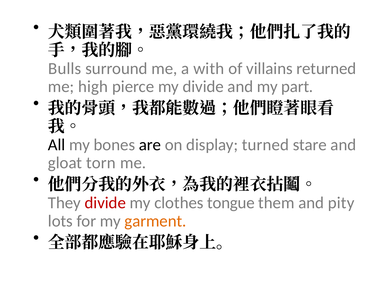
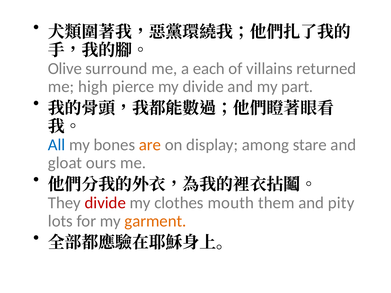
Bulls: Bulls -> Olive
with: with -> each
All colour: black -> blue
are colour: black -> orange
turned: turned -> among
torn: torn -> ours
tongue: tongue -> mouth
